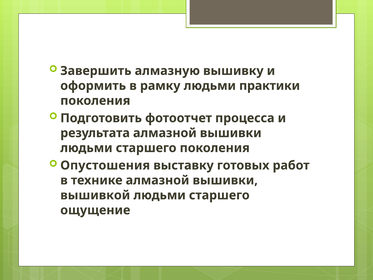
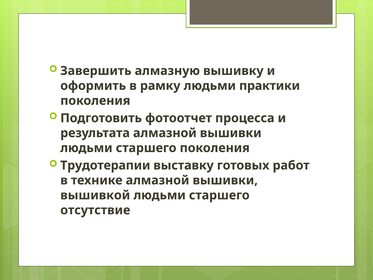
Опустошения: Опустошения -> Трудотерапии
ощущение: ощущение -> отсутствие
